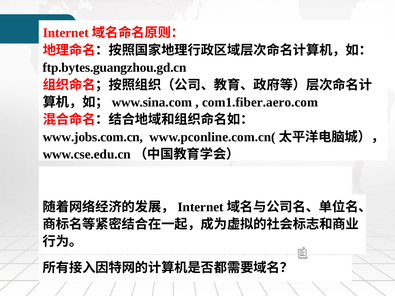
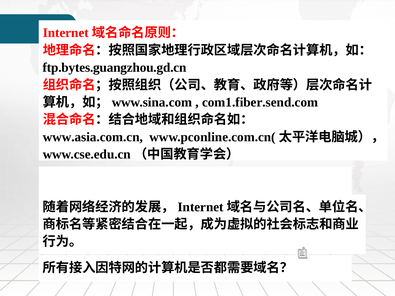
com1.fiber.aero.com: com1.fiber.aero.com -> com1.fiber.send.com
www.jobs.com.cn: www.jobs.com.cn -> www.asia.com.cn
